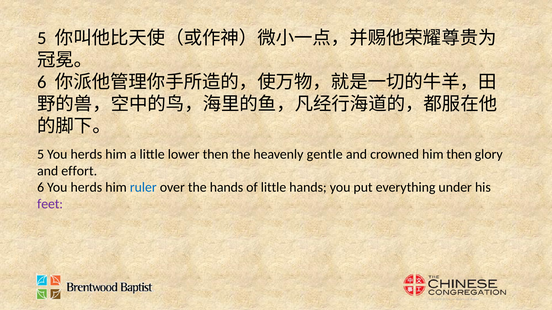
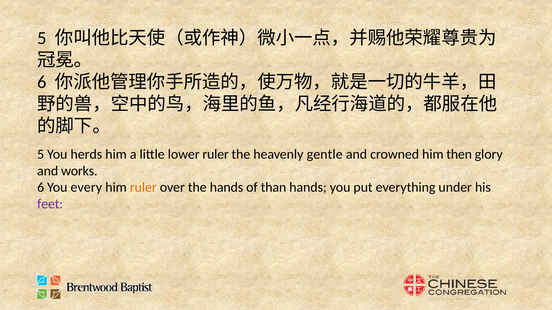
lower then: then -> ruler
effort: effort -> works
6 You herds: herds -> every
ruler at (143, 188) colour: blue -> orange
of little: little -> than
